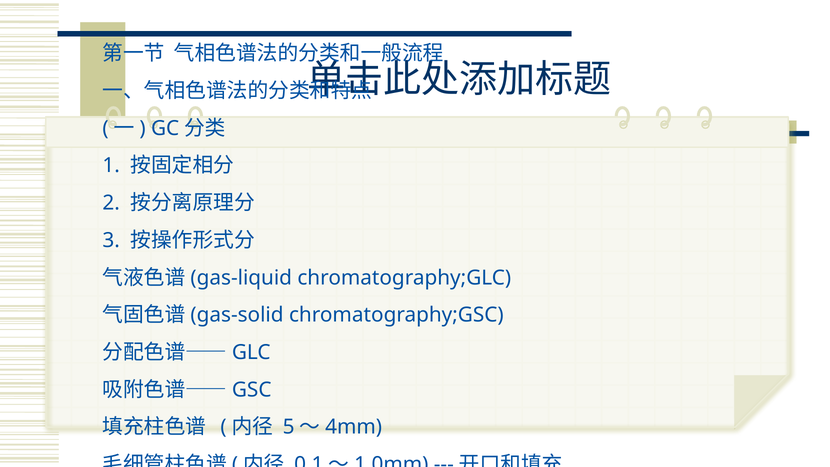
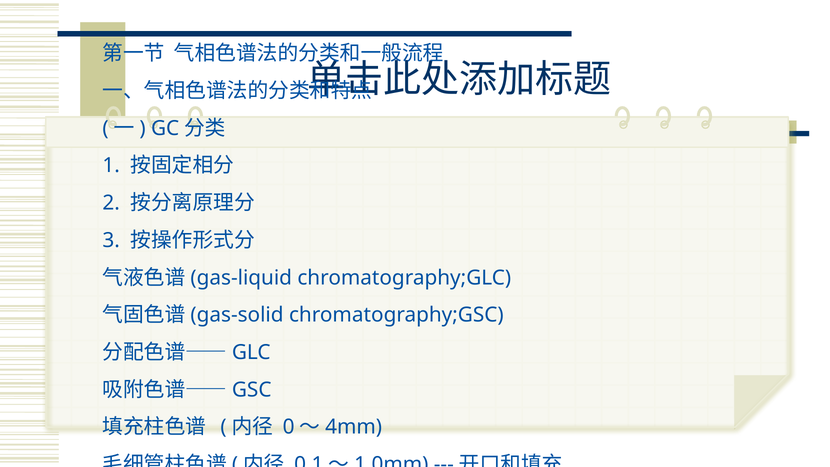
5: 5 -> 0
